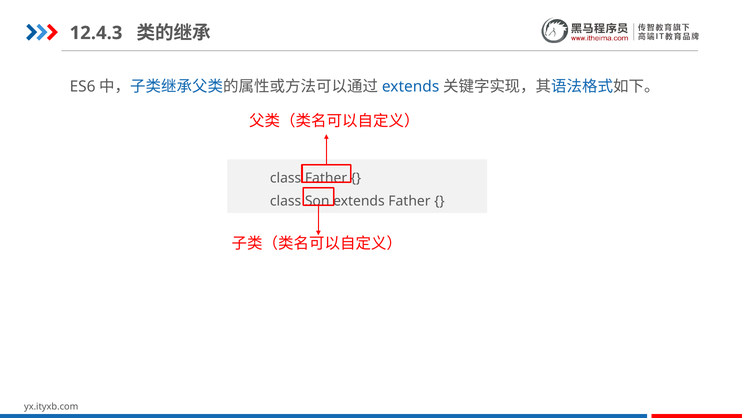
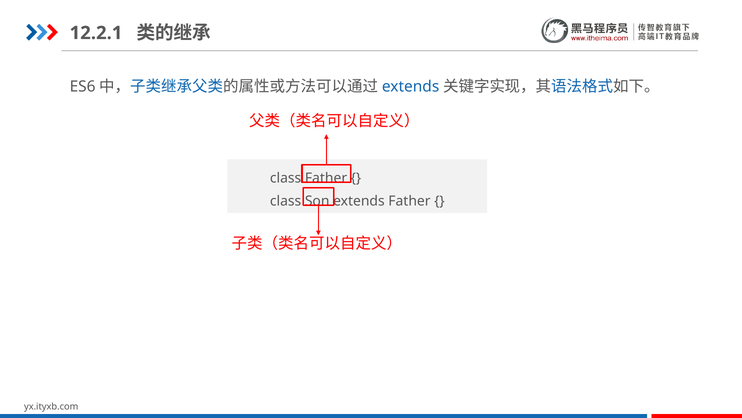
12.4.3: 12.4.3 -> 12.2.1
